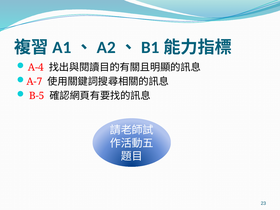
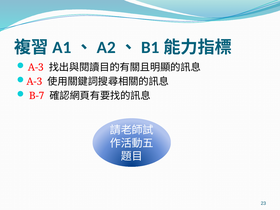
A-4 at (36, 67): A-4 -> A-3
A-7 at (34, 82): A-7 -> A-3
B-5: B-5 -> B-7
